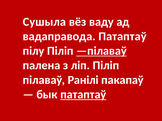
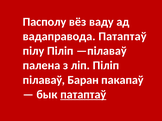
Сушыла: Сушыла -> Пасполу
—пілаваў underline: present -> none
Ранілі: Ранілі -> Баран
